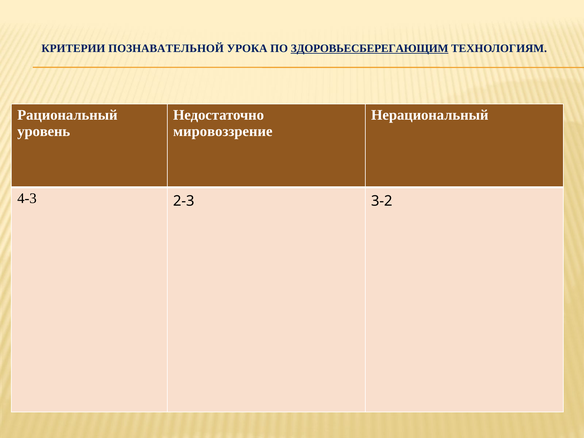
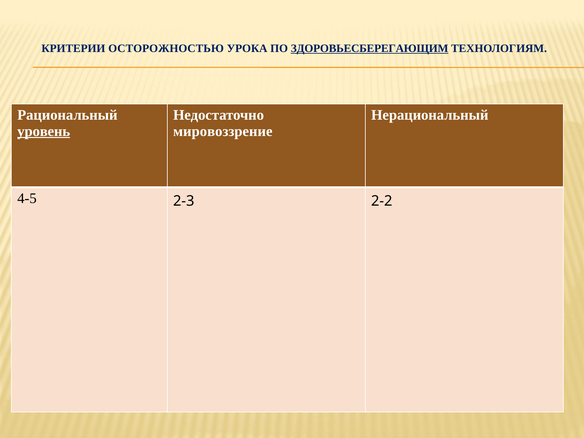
ПОЗНАВАТЕЛЬНОЙ: ПОЗНАВАТЕЛЬНОЙ -> ОСТОРОЖНОСТЬЮ
уровень underline: none -> present
4-3: 4-3 -> 4-5
3-2: 3-2 -> 2-2
